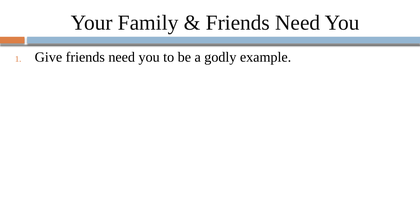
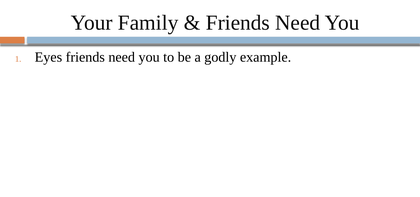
Give: Give -> Eyes
